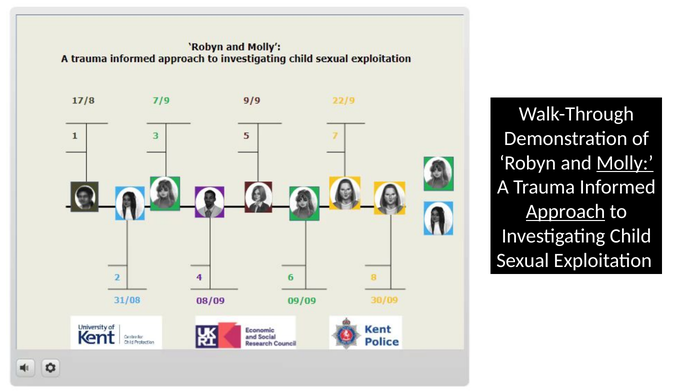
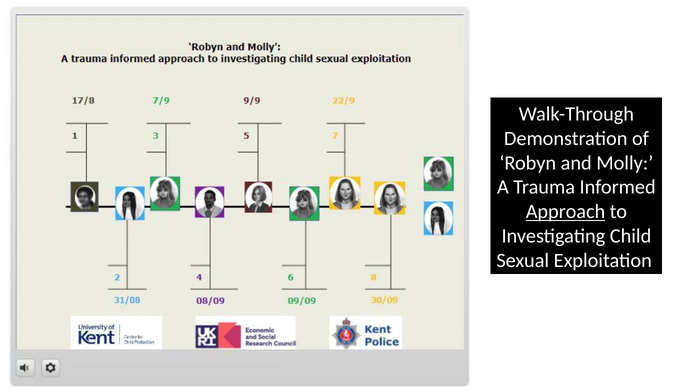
Molly underline: present -> none
